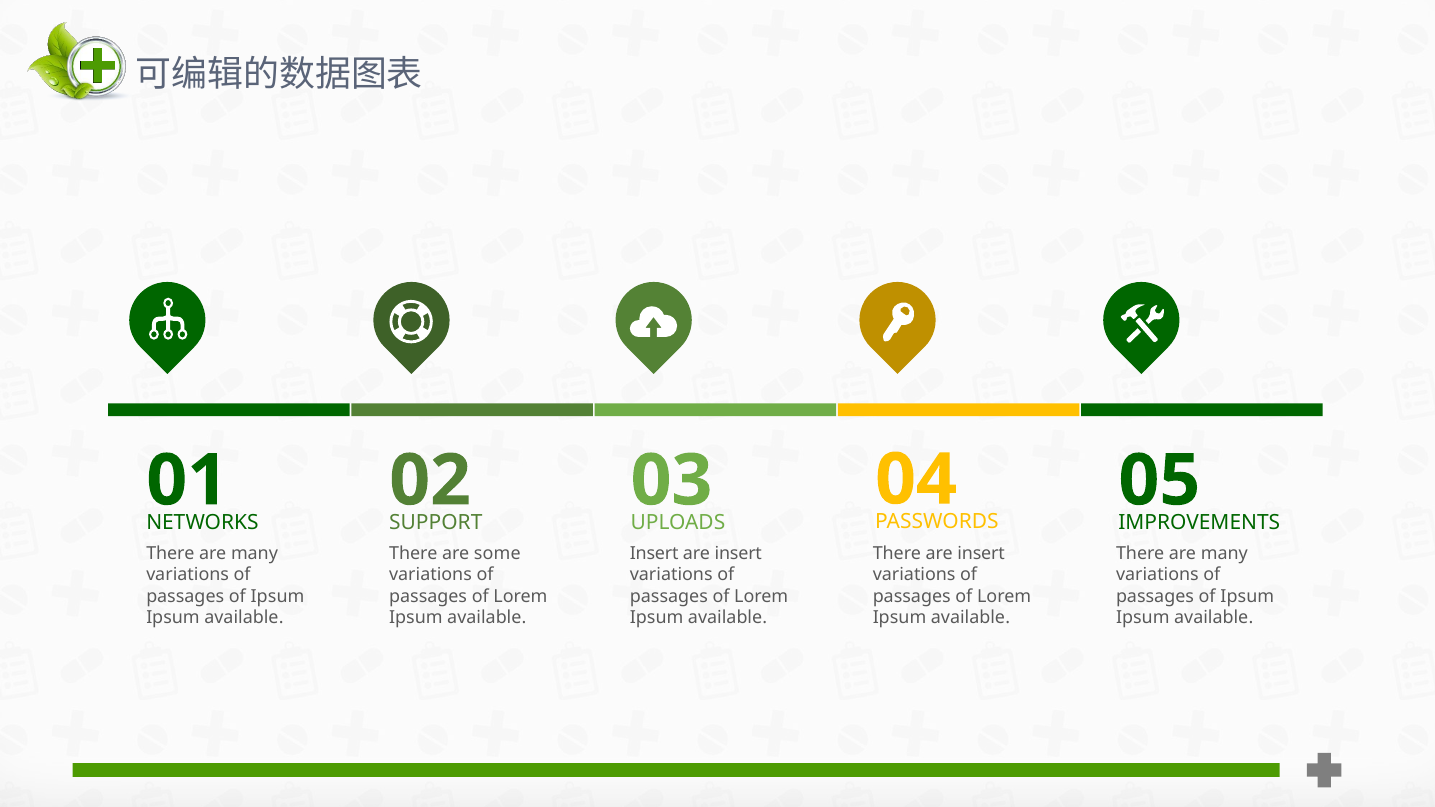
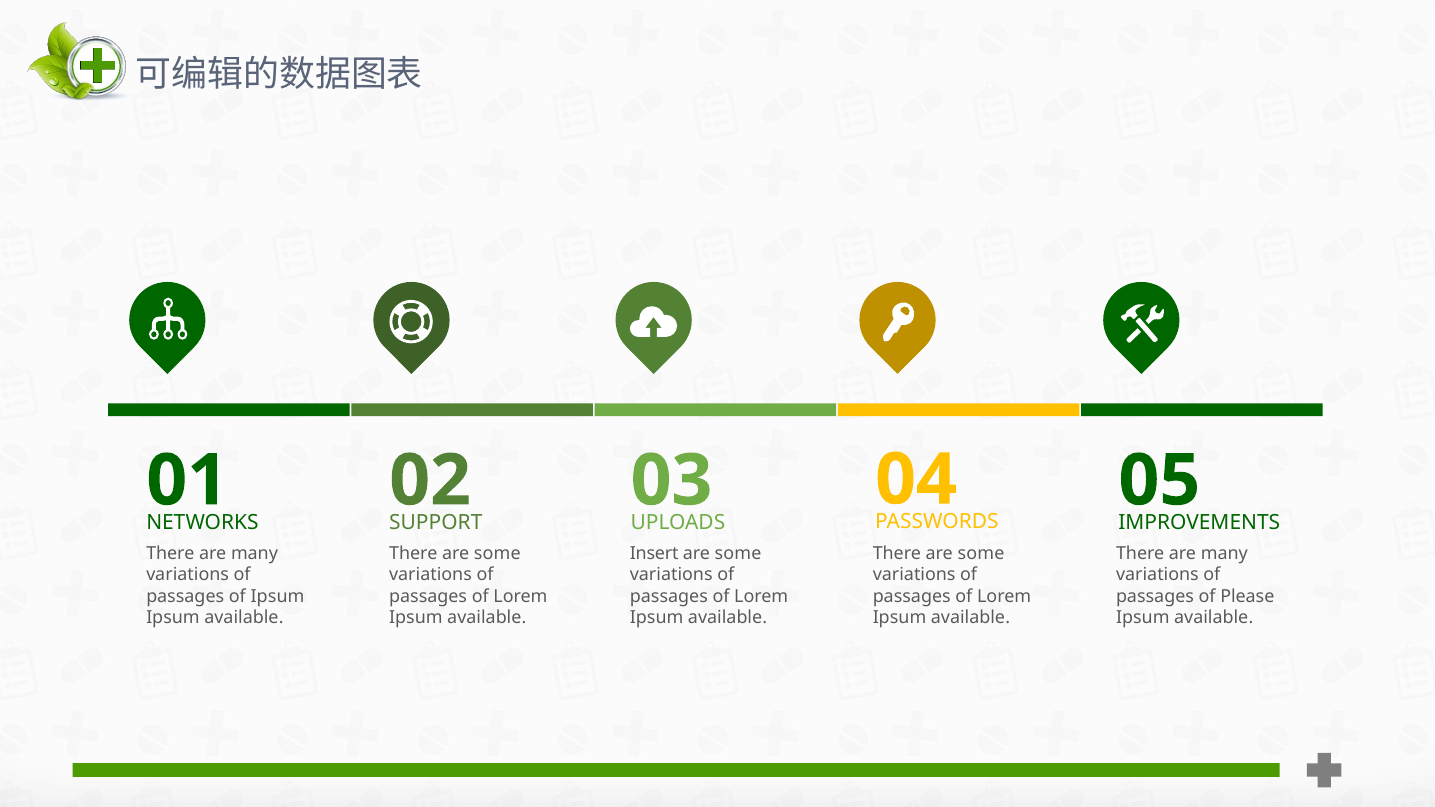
insert at (738, 553): insert -> some
insert at (981, 553): insert -> some
Ipsum at (1247, 597): Ipsum -> Please
